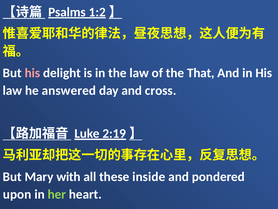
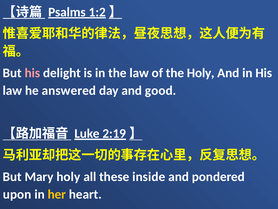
the That: That -> Holy
cross: cross -> good
Mary with: with -> holy
her colour: light green -> yellow
